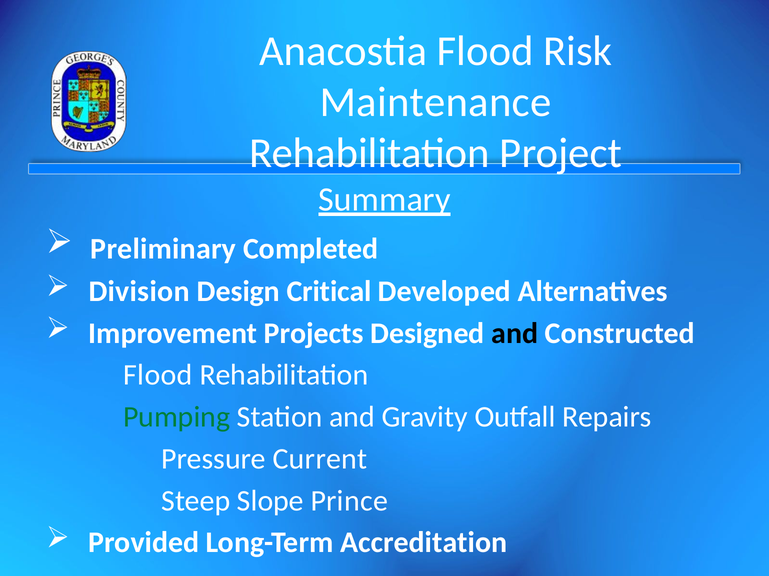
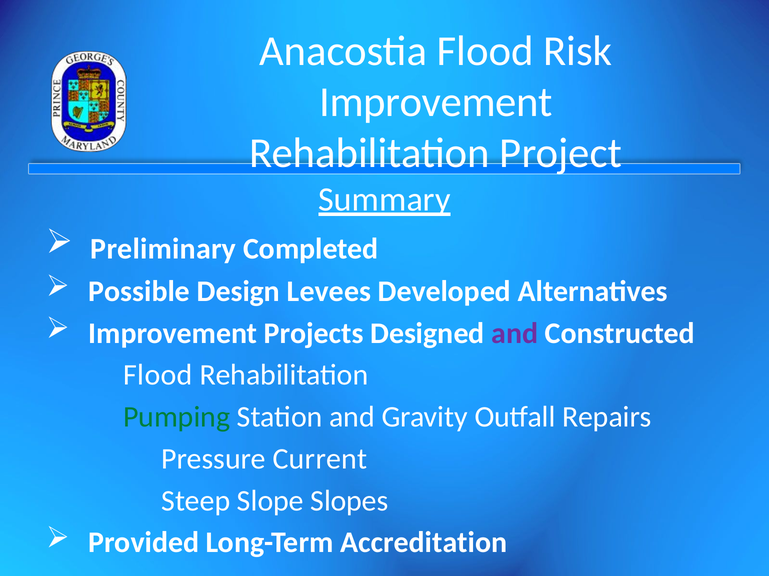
Maintenance at (436, 102): Maintenance -> Improvement
Division: Division -> Possible
Critical: Critical -> Levees
and at (515, 334) colour: black -> purple
Prince: Prince -> Slopes
